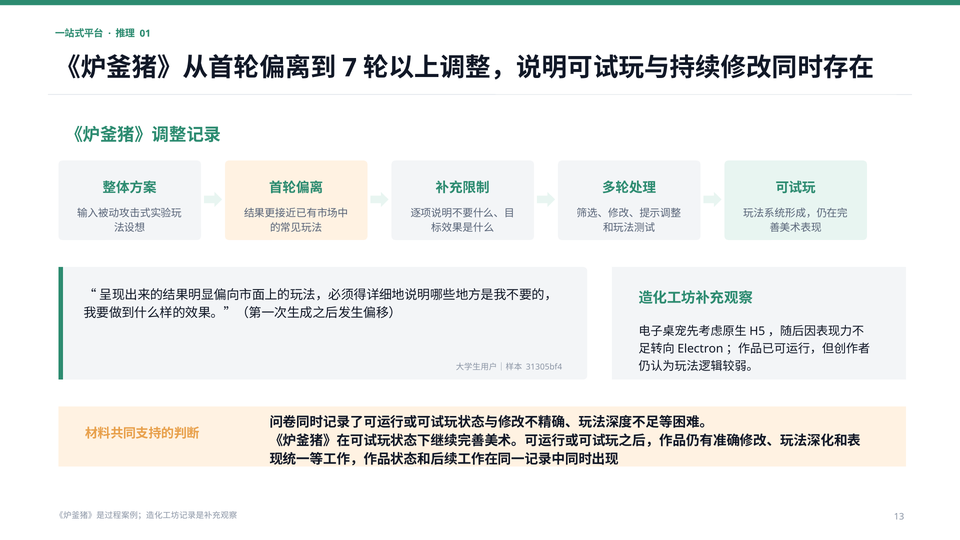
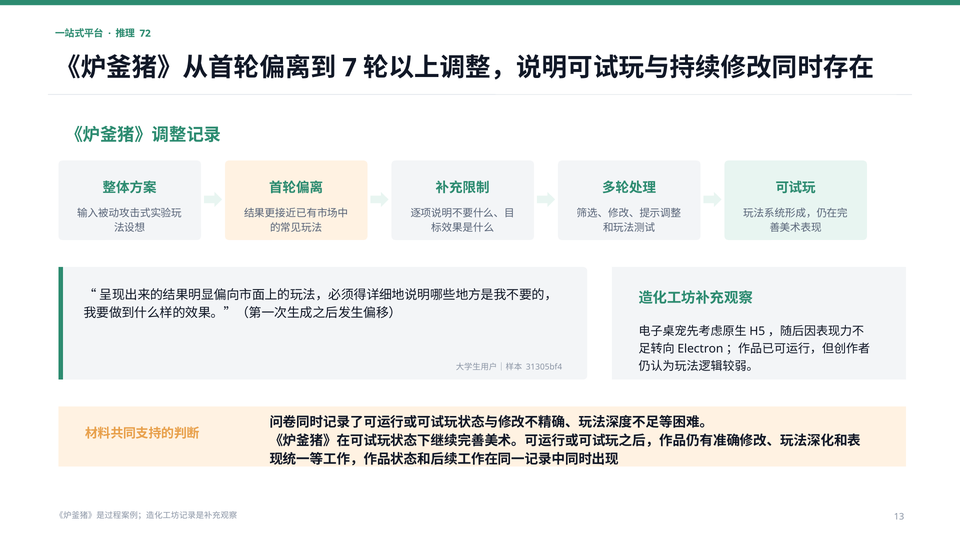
01: 01 -> 72
